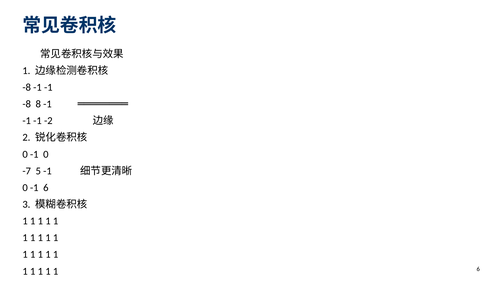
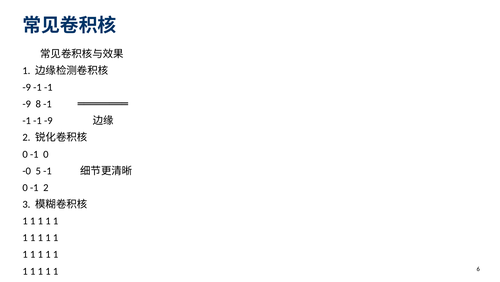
-8 at (27, 87): -8 -> -9
-8 at (27, 104): -8 -> -9
-2 at (48, 120): -2 -> -9
-7: -7 -> -0
-1 6: 6 -> 2
